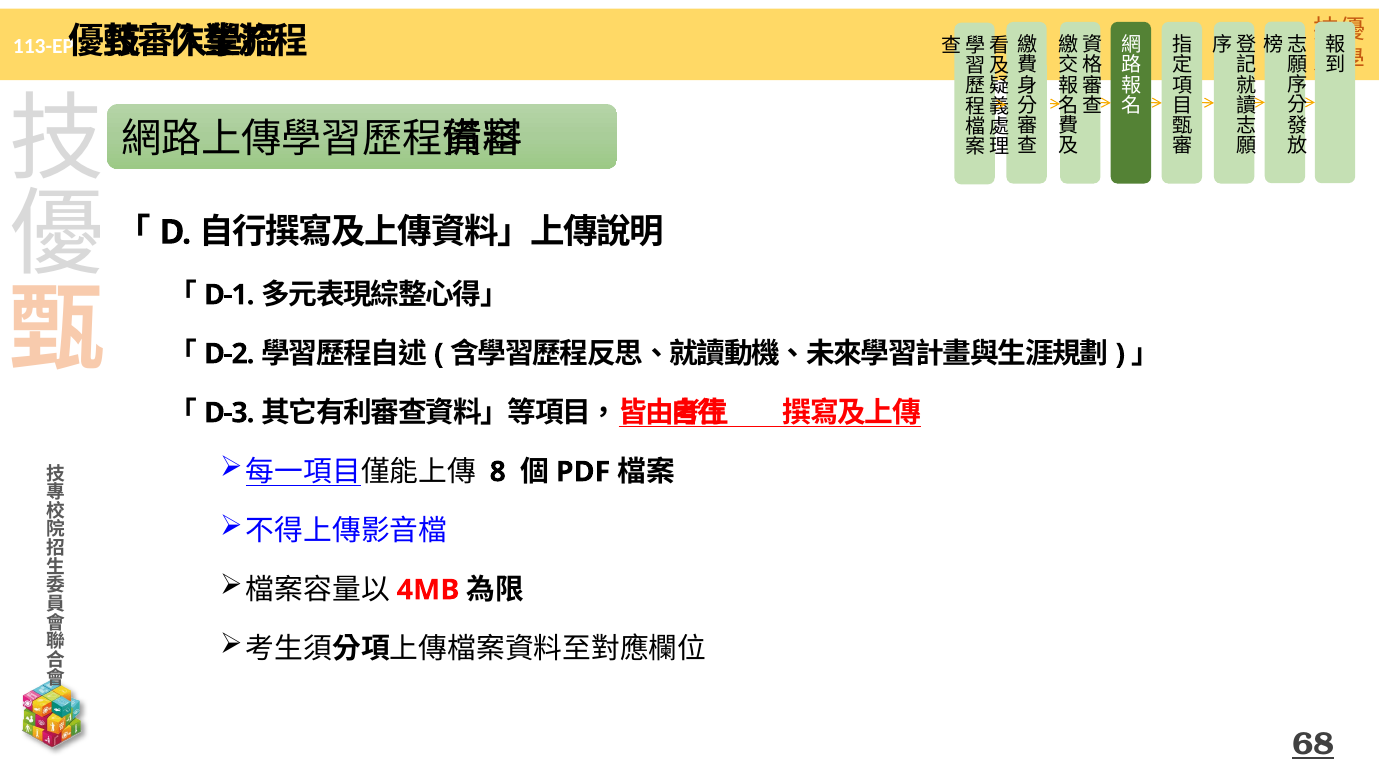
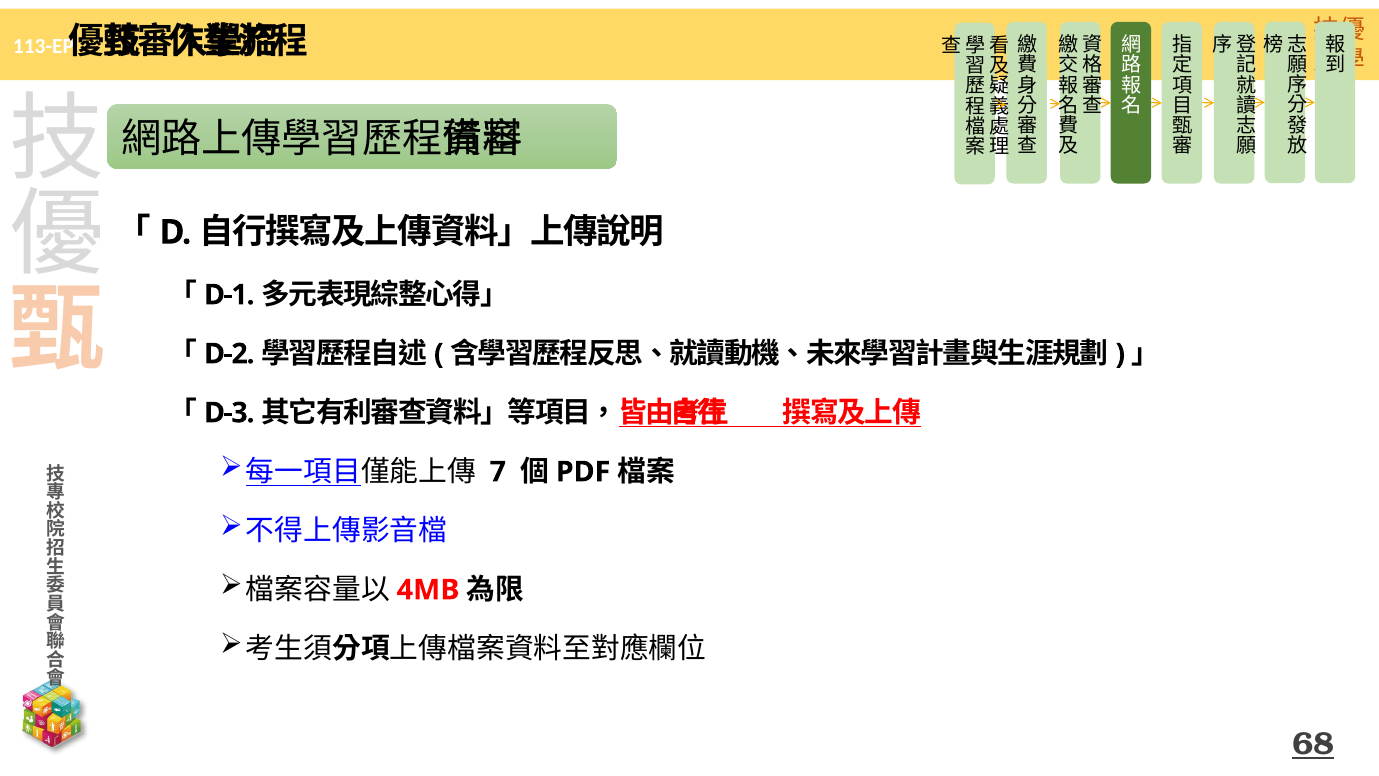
8: 8 -> 7
